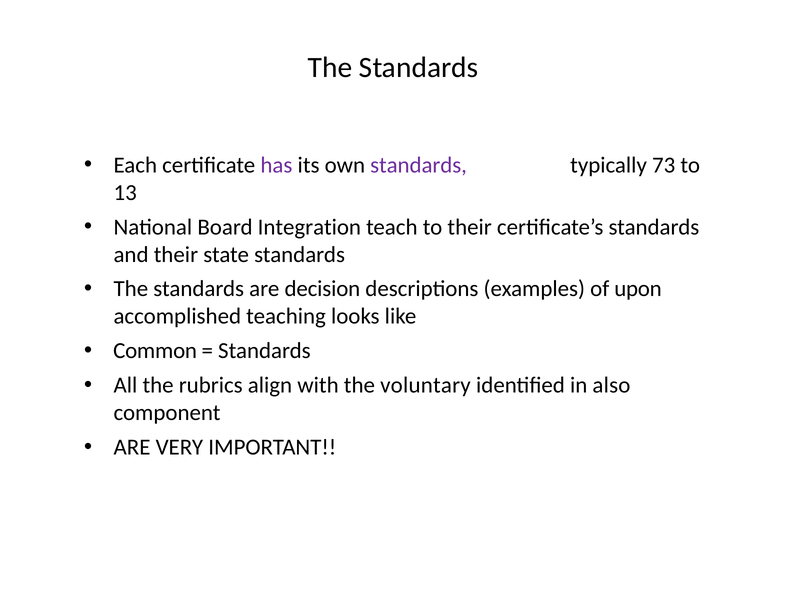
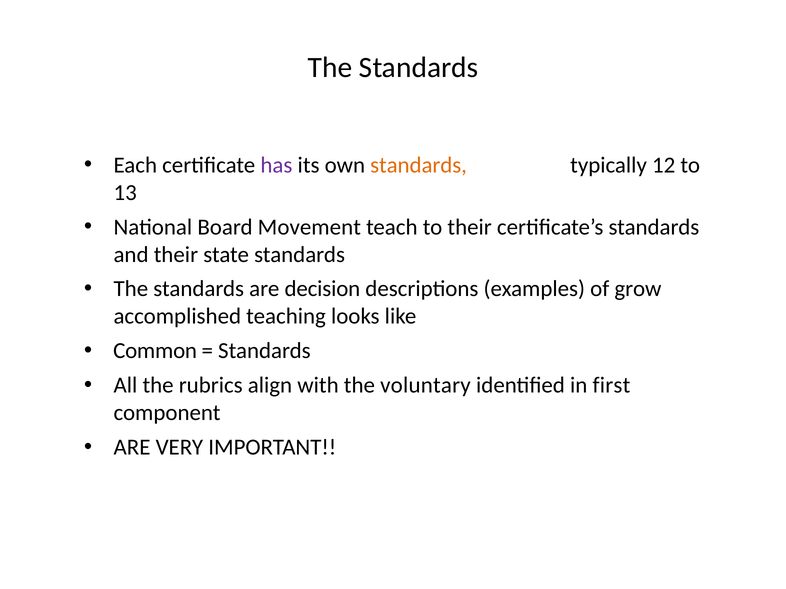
standards at (419, 165) colour: purple -> orange
73: 73 -> 12
Integration: Integration -> Movement
upon: upon -> grow
also: also -> first
